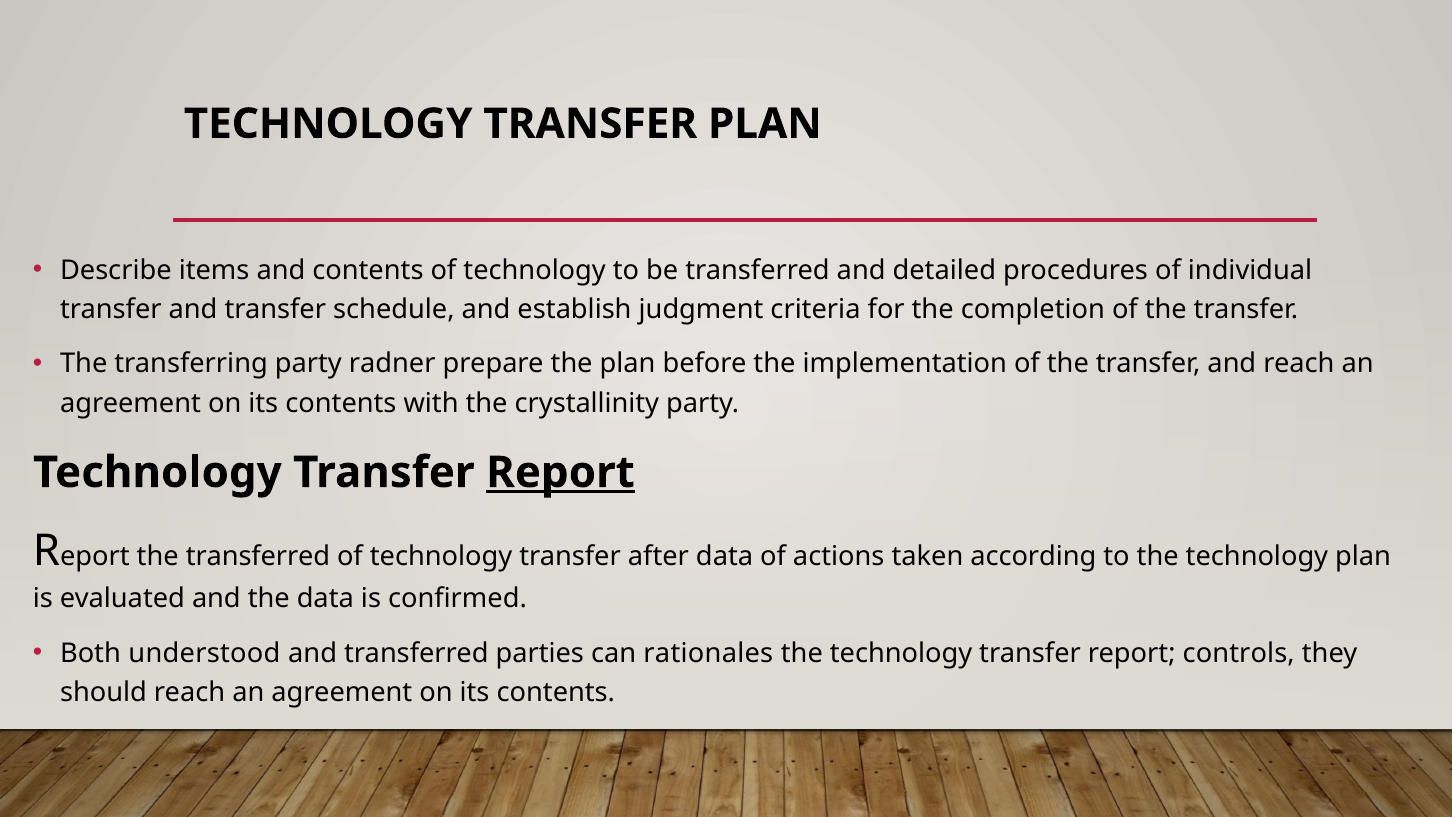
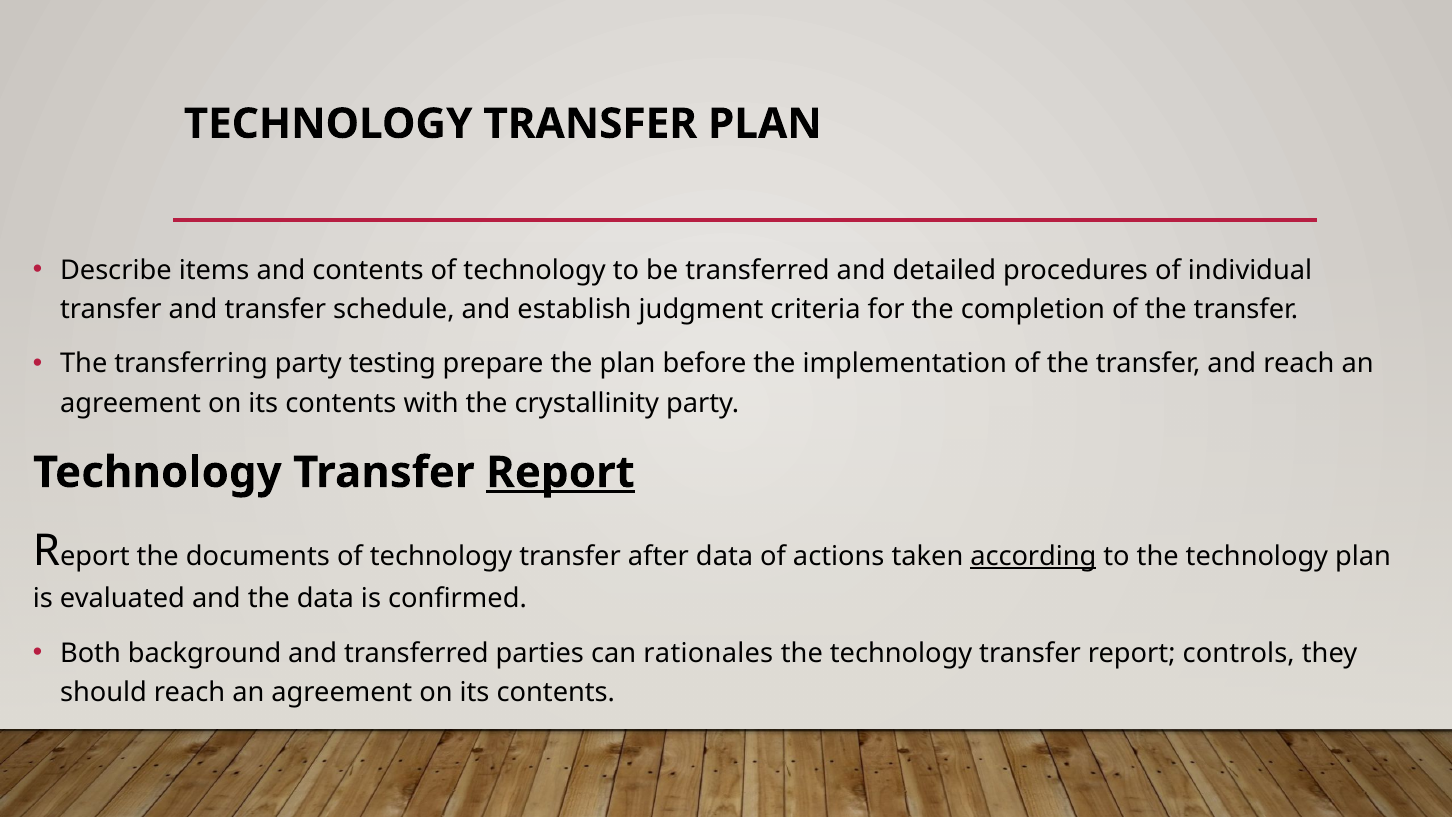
radner: radner -> testing
the transferred: transferred -> documents
according underline: none -> present
understood: understood -> background
